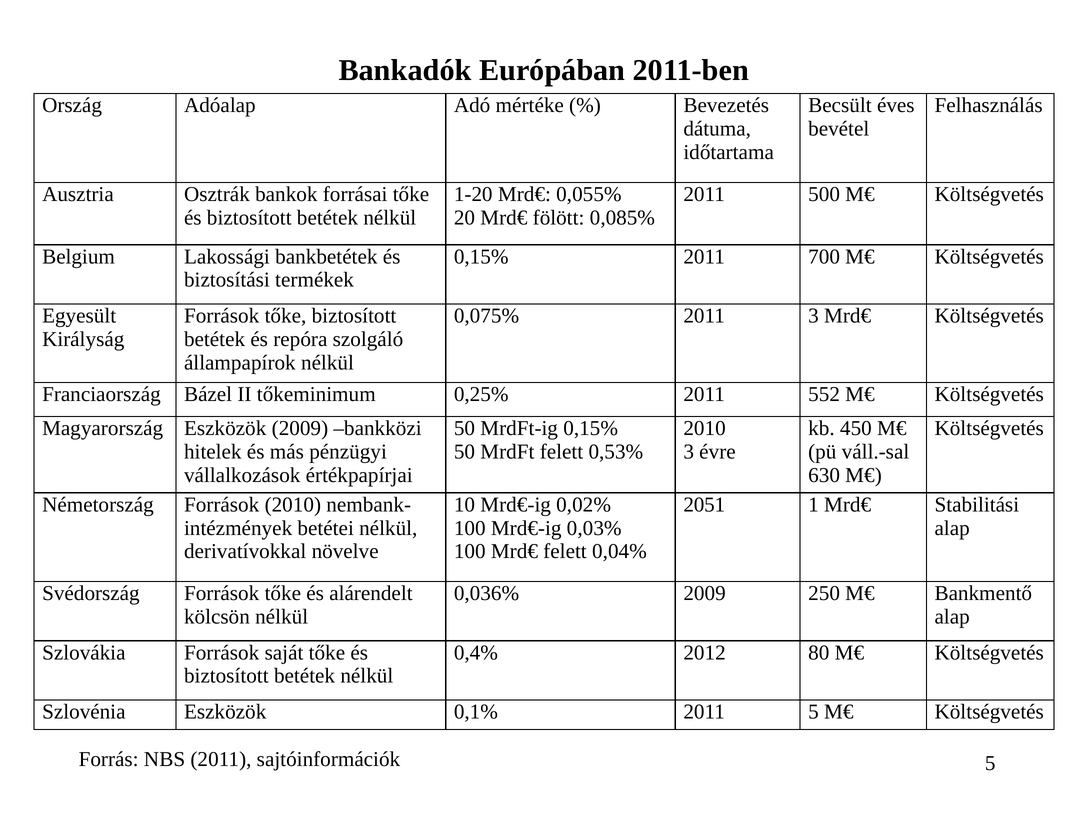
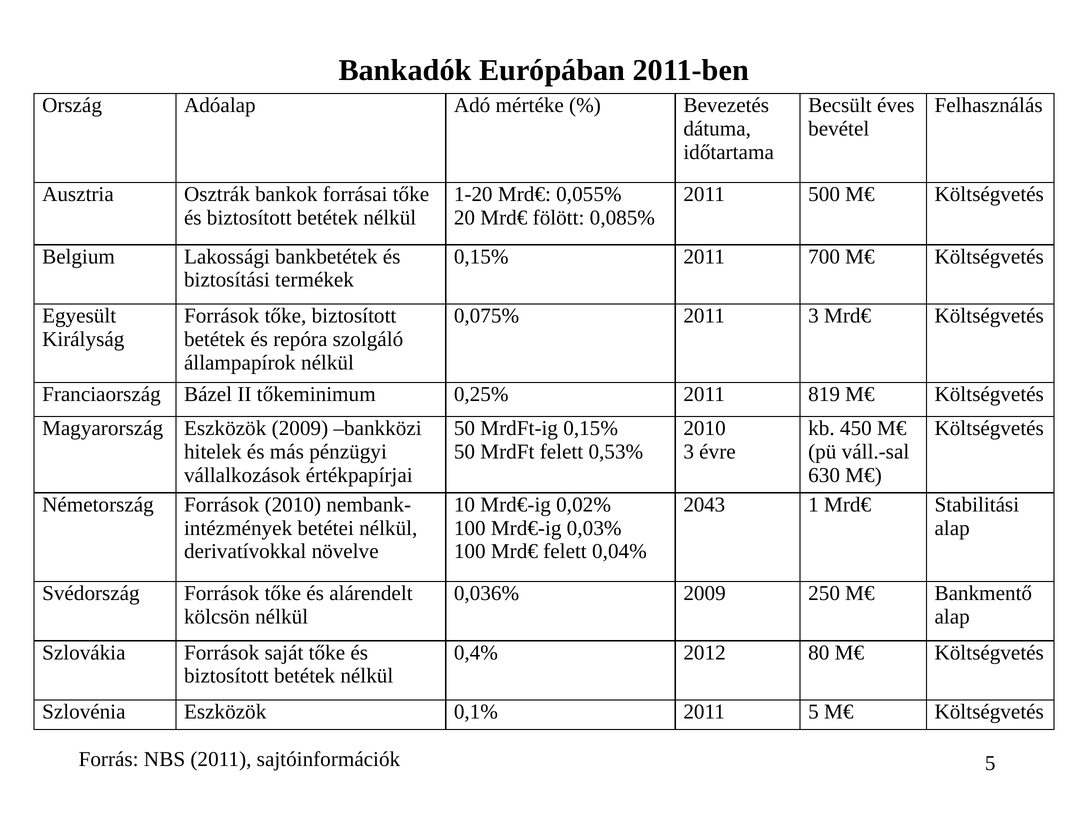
552: 552 -> 819
2051: 2051 -> 2043
